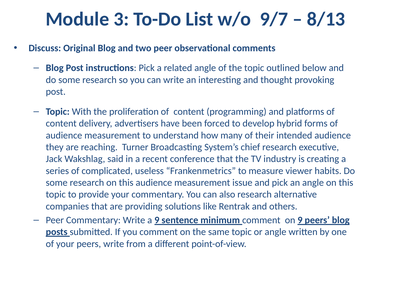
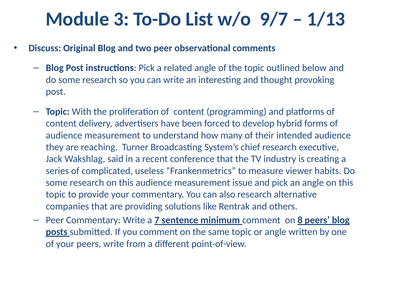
8/13: 8/13 -> 1/13
a 9: 9 -> 7
on 9: 9 -> 8
